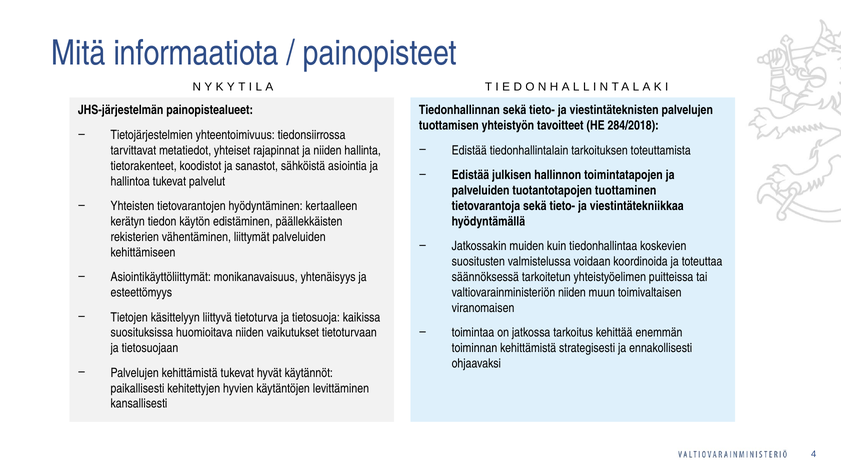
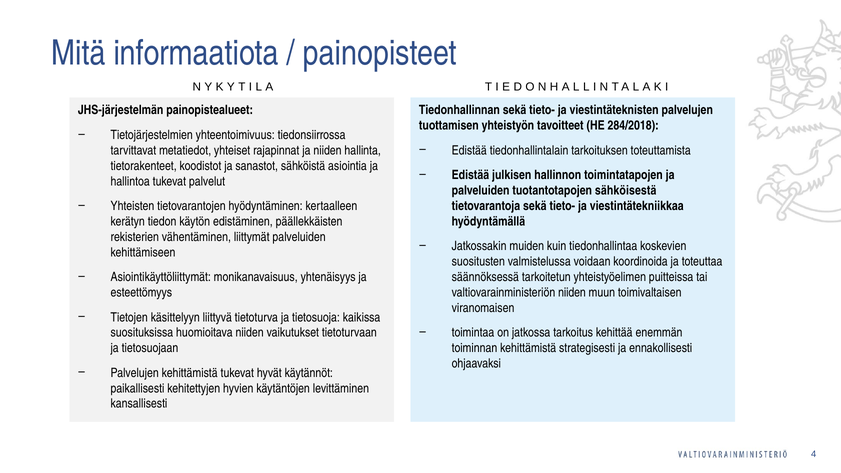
tuottaminen: tuottaminen -> sähköisestä
